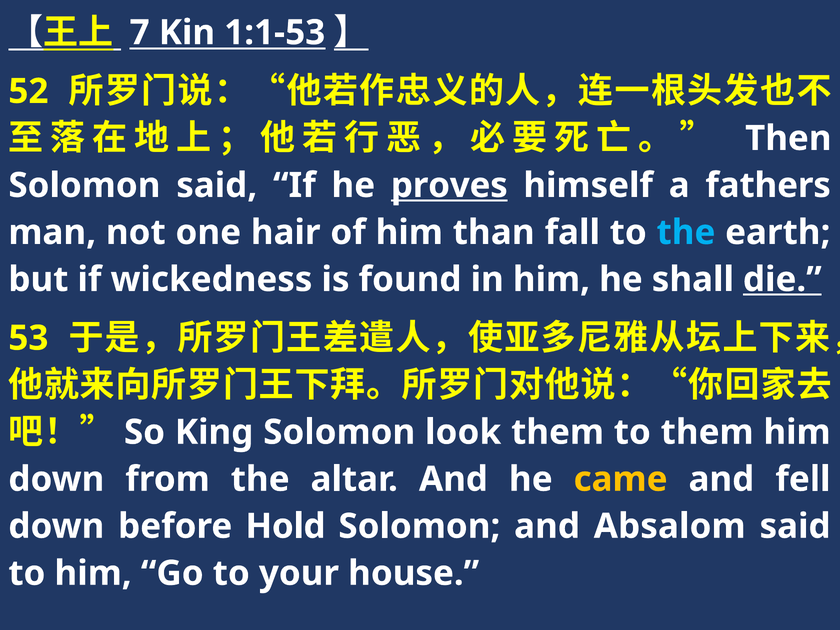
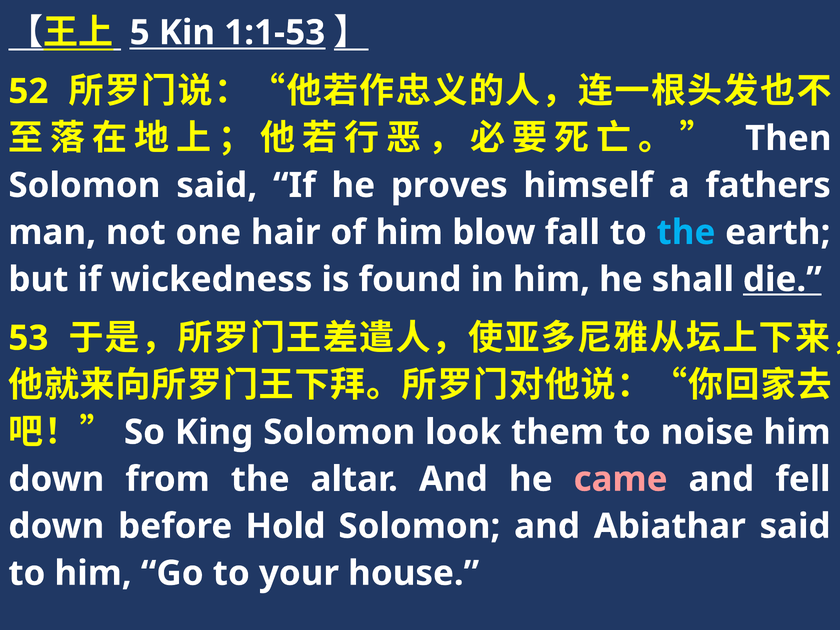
7: 7 -> 5
proves underline: present -> none
than: than -> blow
to them: them -> noise
came colour: yellow -> pink
Absalom: Absalom -> Abiathar
